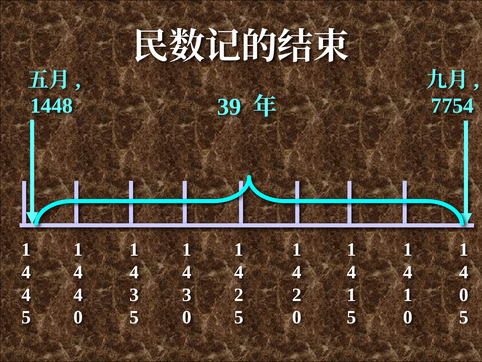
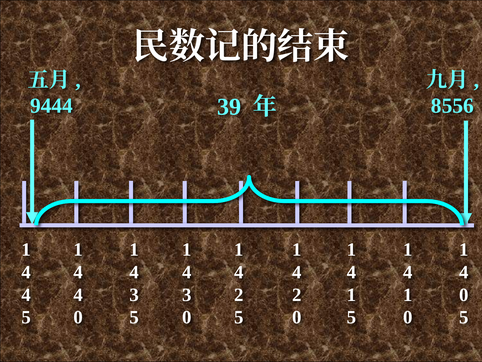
1448: 1448 -> 9444
7754: 7754 -> 8556
